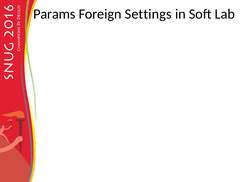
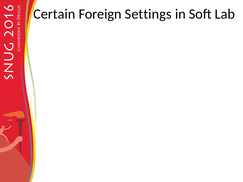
Params: Params -> Certain
